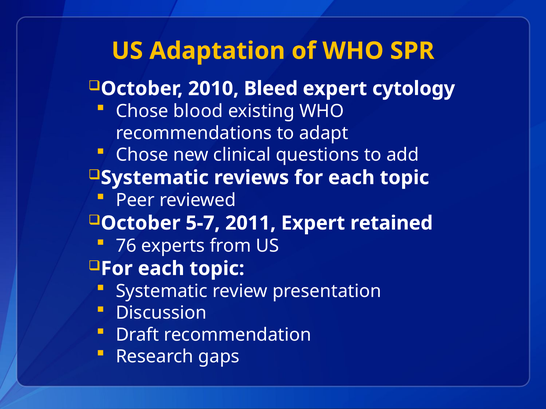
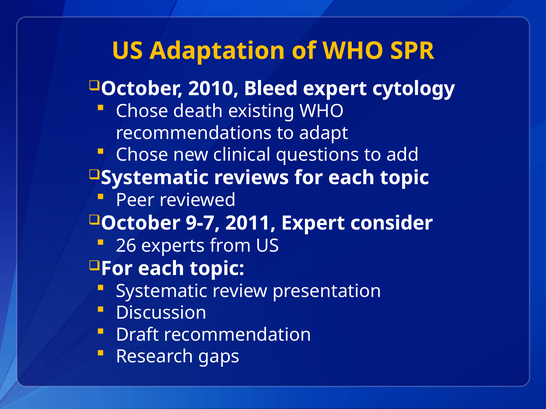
blood: blood -> death
5-7: 5-7 -> 9-7
retained: retained -> consider
76: 76 -> 26
